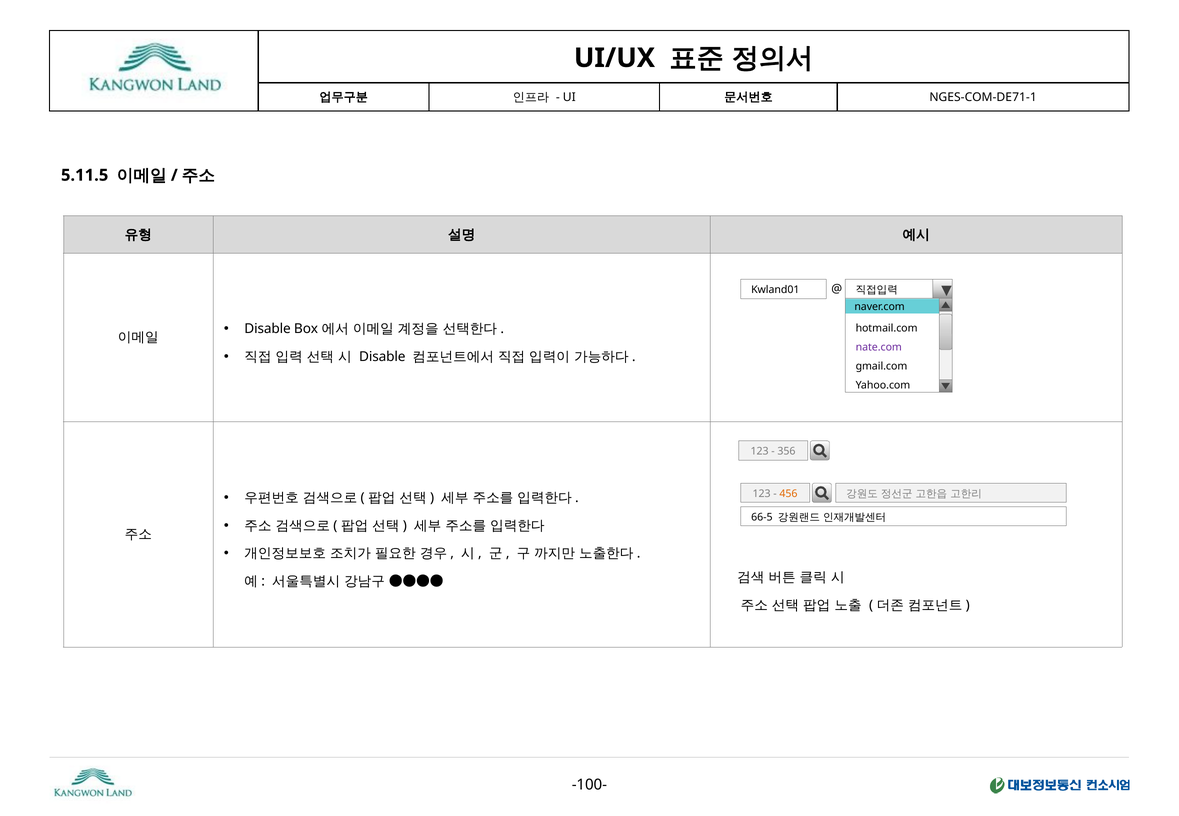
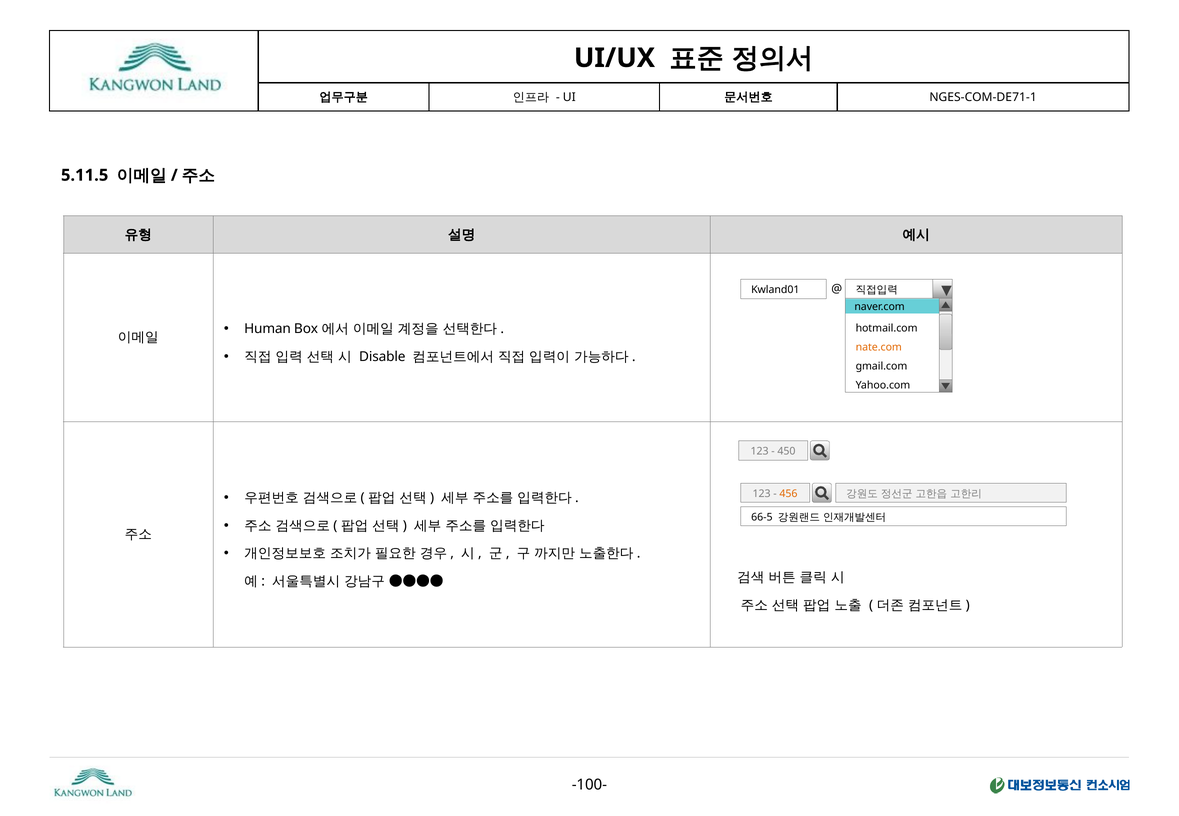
Disable at (268, 329): Disable -> Human
nate.com colour: purple -> orange
356: 356 -> 450
